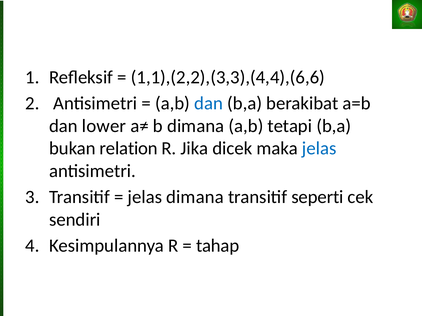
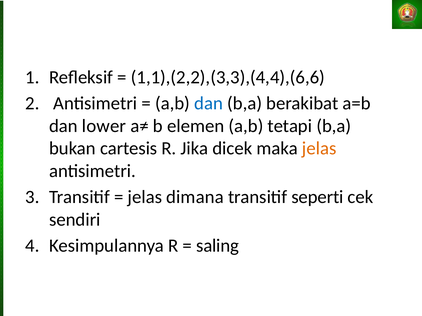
b dimana: dimana -> elemen
relation: relation -> cartesis
jelas at (319, 149) colour: blue -> orange
tahap: tahap -> saling
